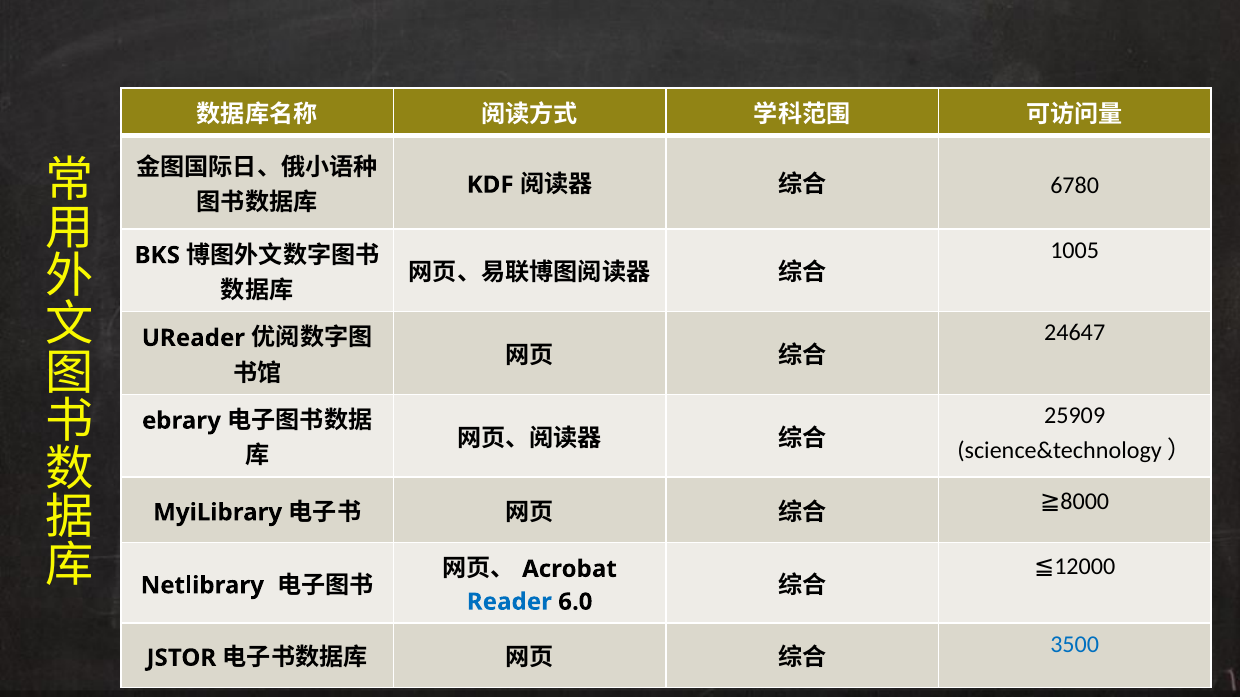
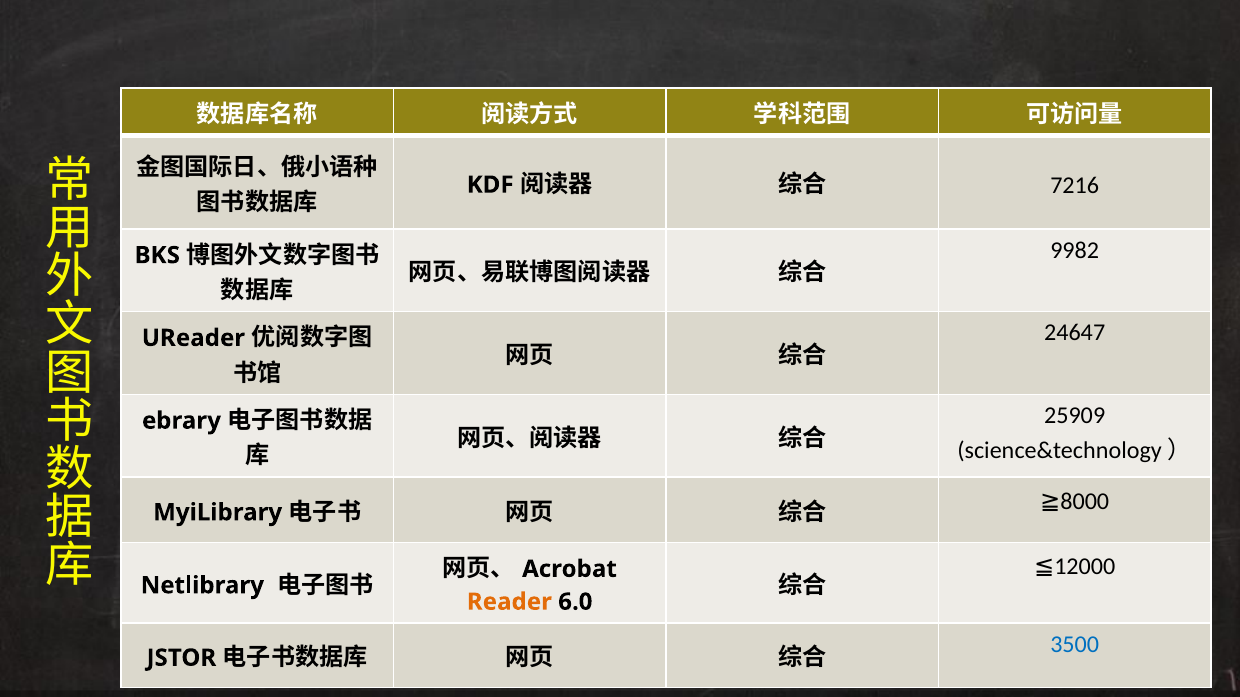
6780: 6780 -> 7216
1005: 1005 -> 9982
Reader colour: blue -> orange
